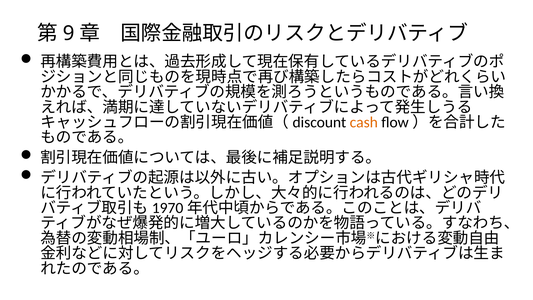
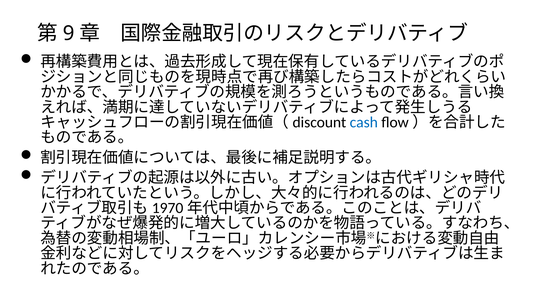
cash colour: orange -> blue
